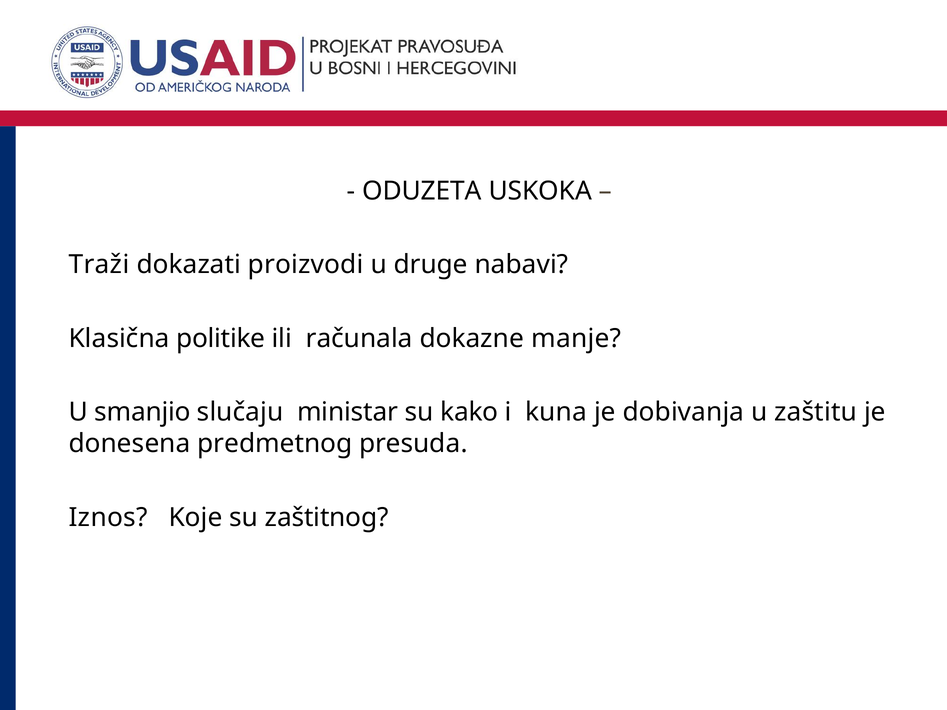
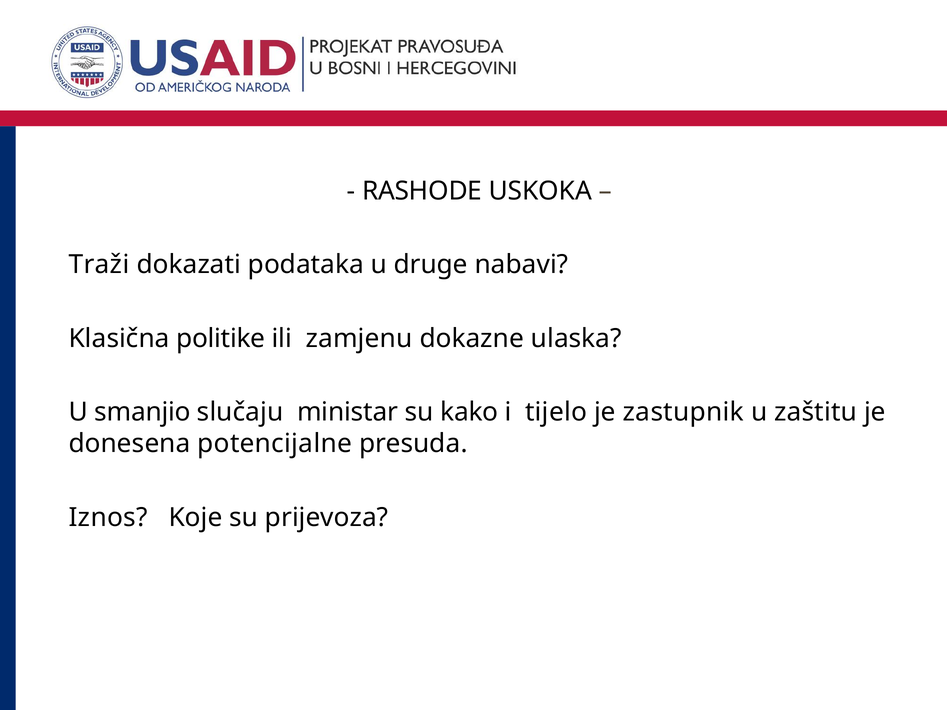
ODUZETA: ODUZETA -> RASHODE
proizvodi: proizvodi -> podataka
računala: računala -> zamjenu
manje: manje -> ulaska
kuna: kuna -> tijelo
dobivanja: dobivanja -> zastupnik
predmetnog: predmetnog -> potencijalne
zaštitnog: zaštitnog -> prijevoza
